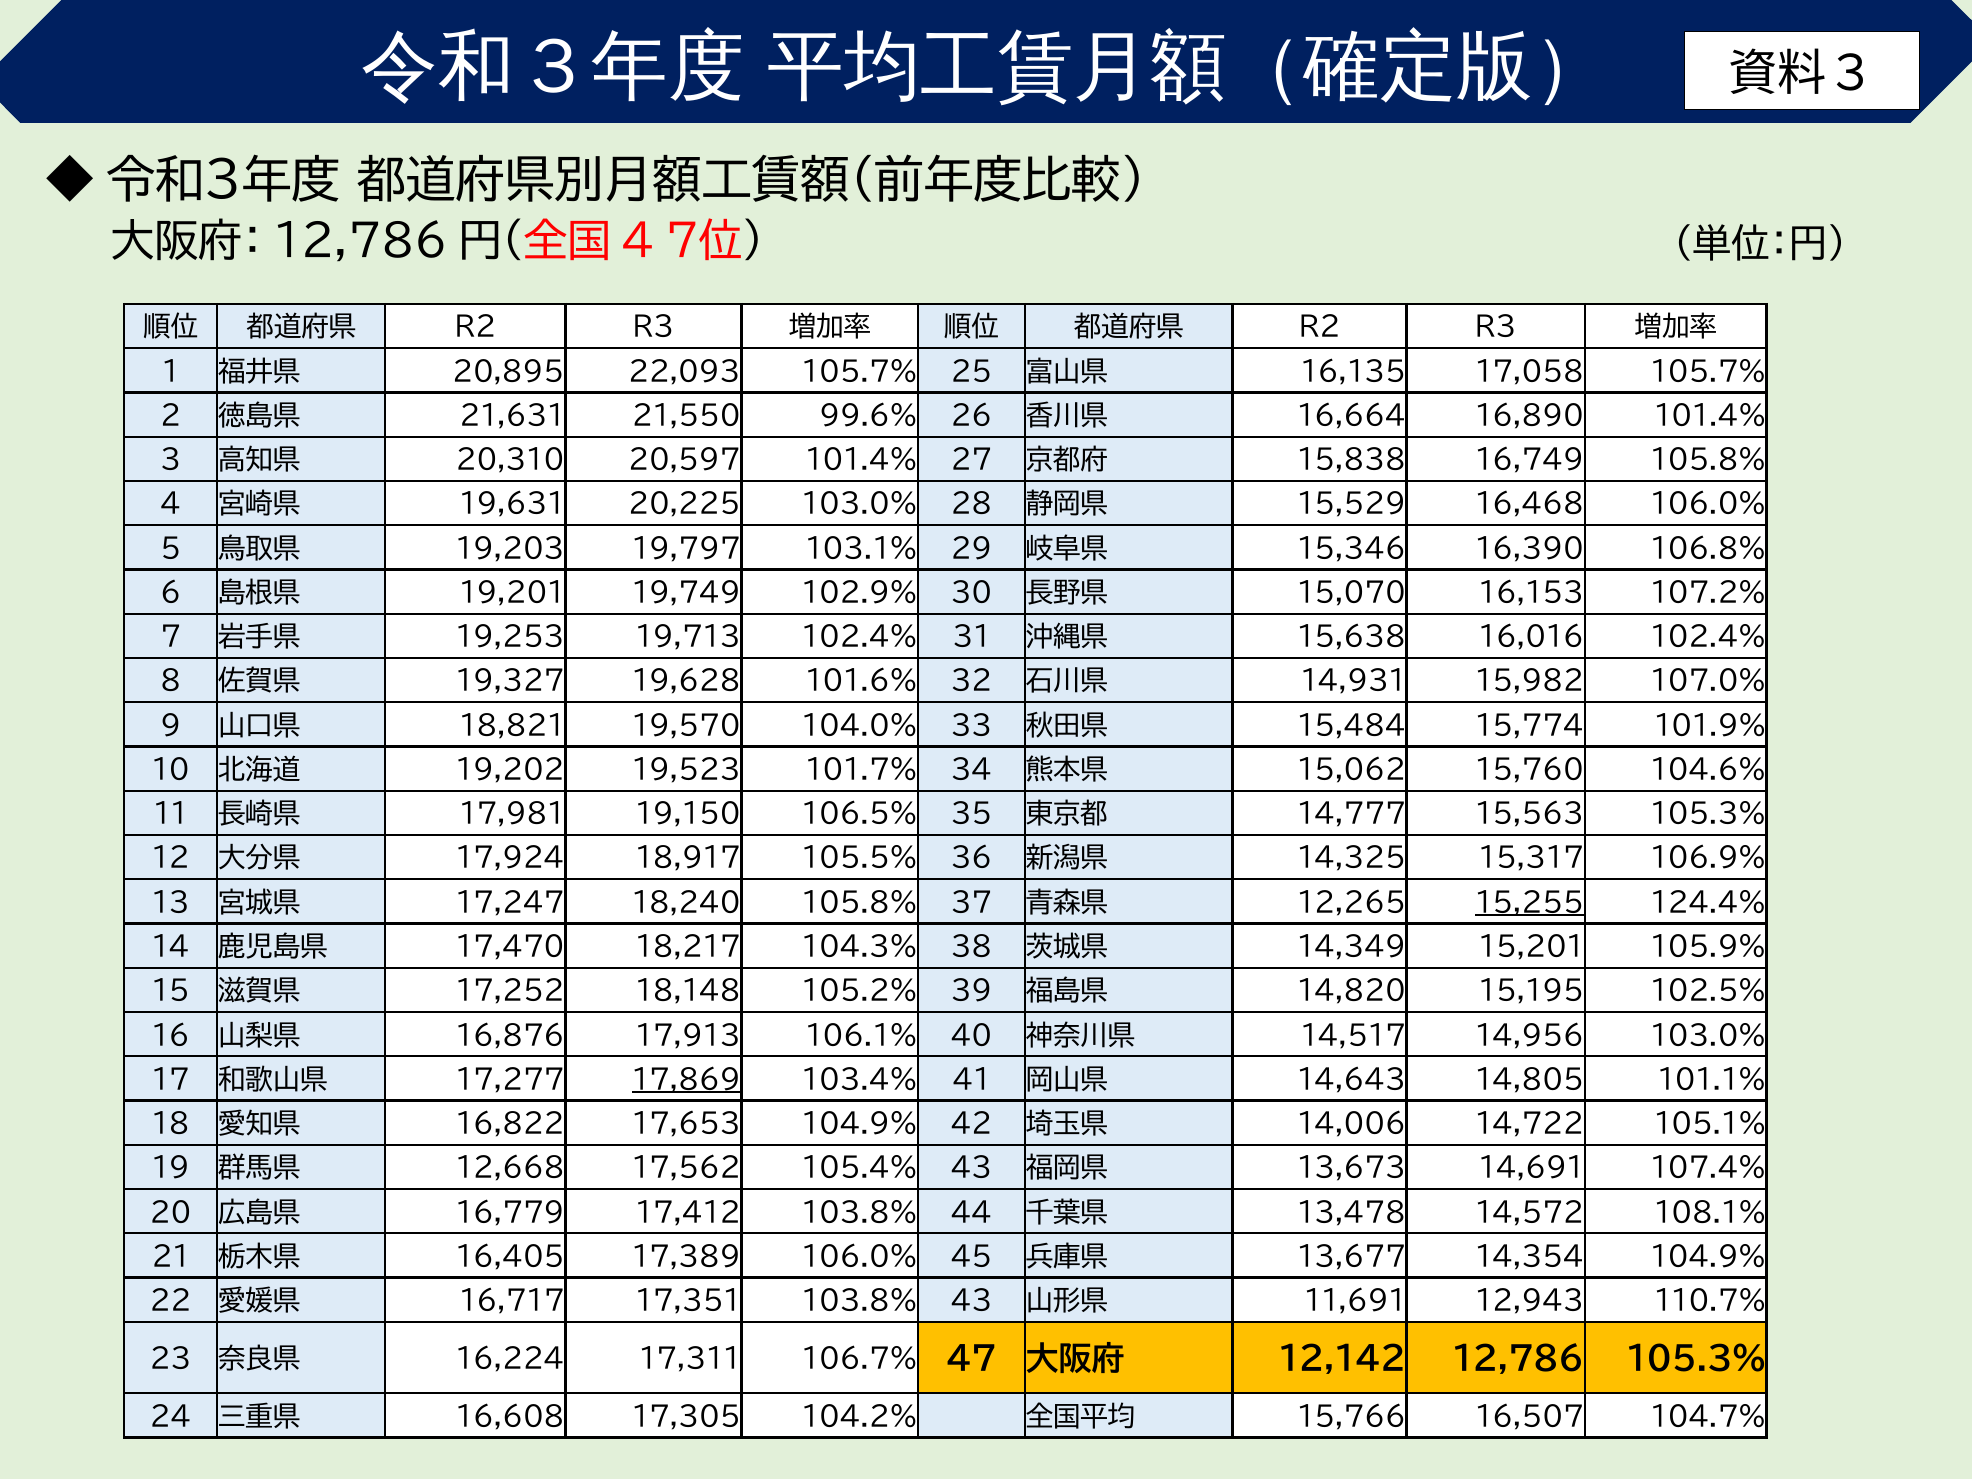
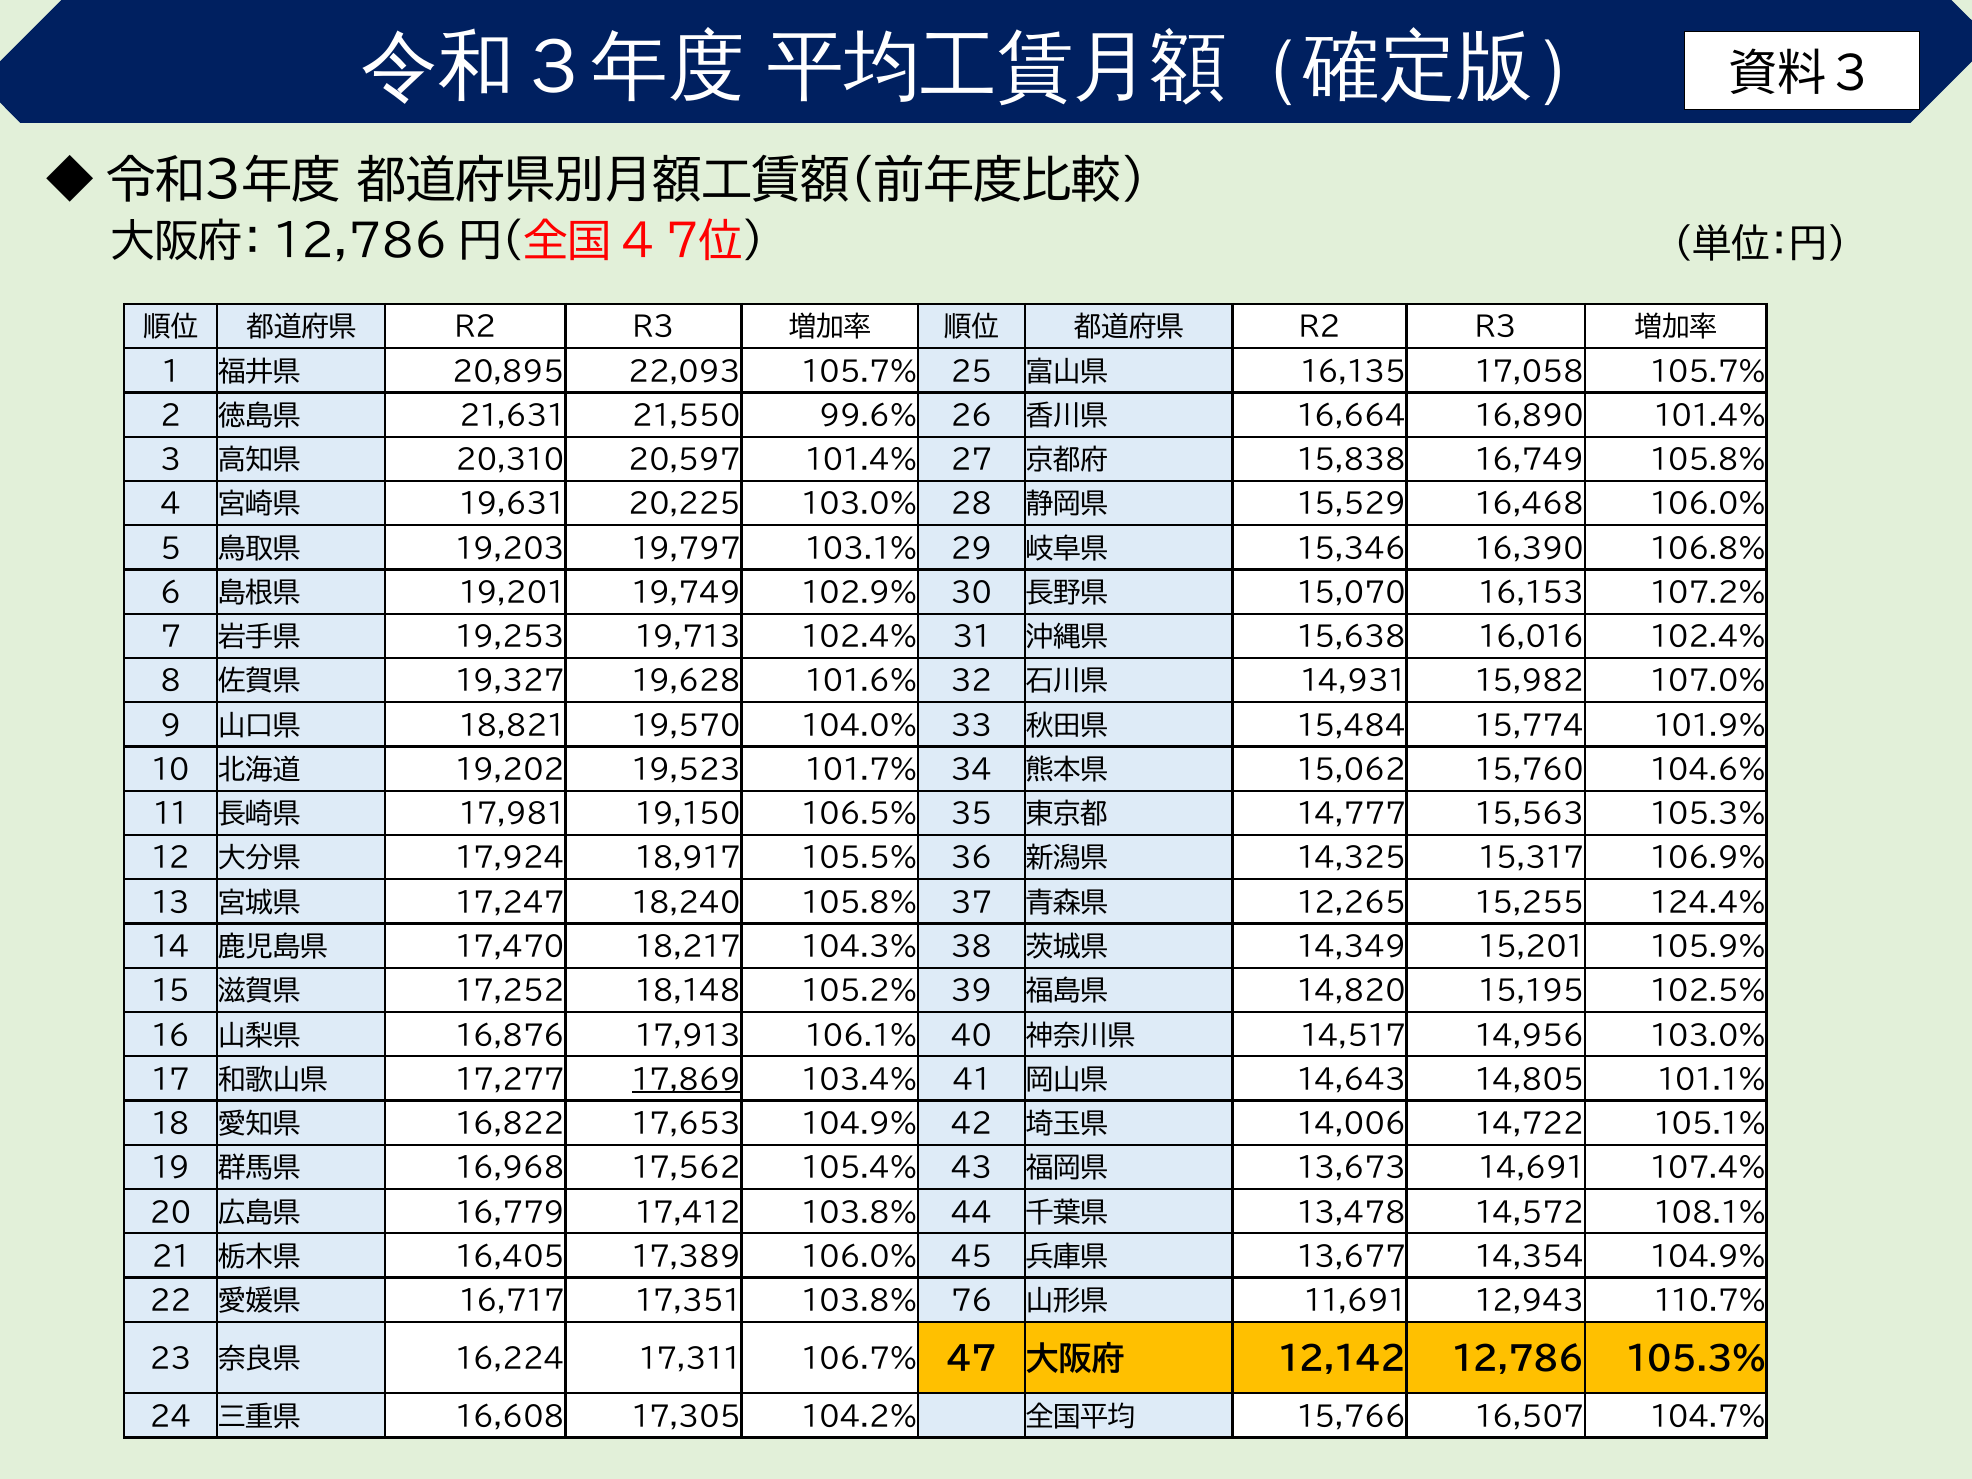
15,255 underline: present -> none
12,668: 12,668 -> 16,968
103.8% 43: 43 -> 76
